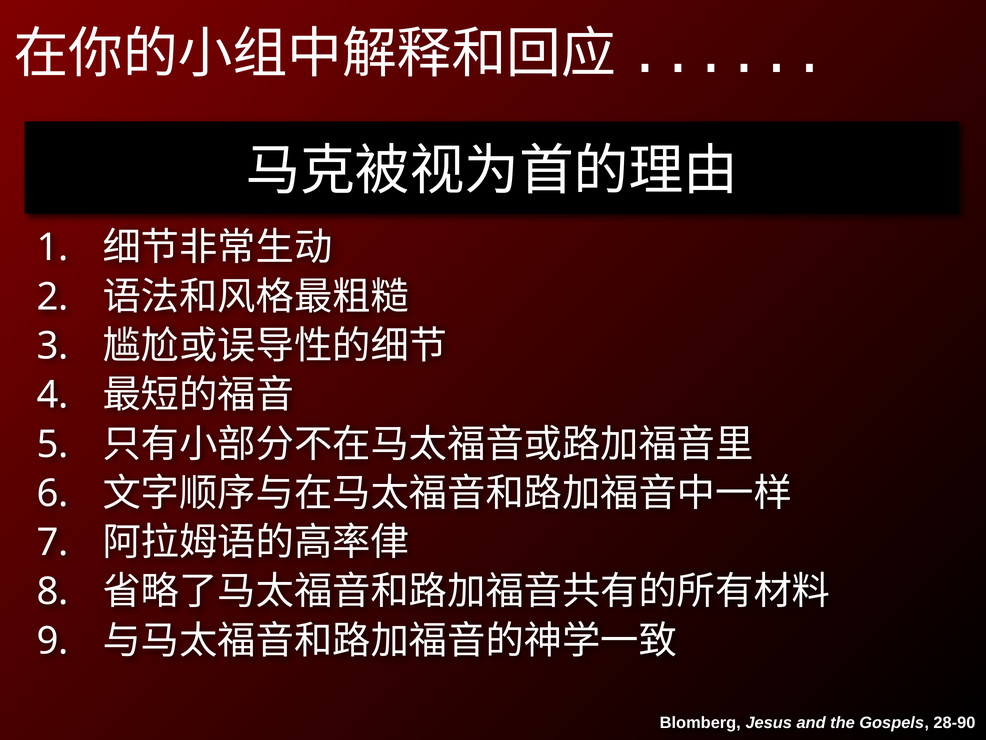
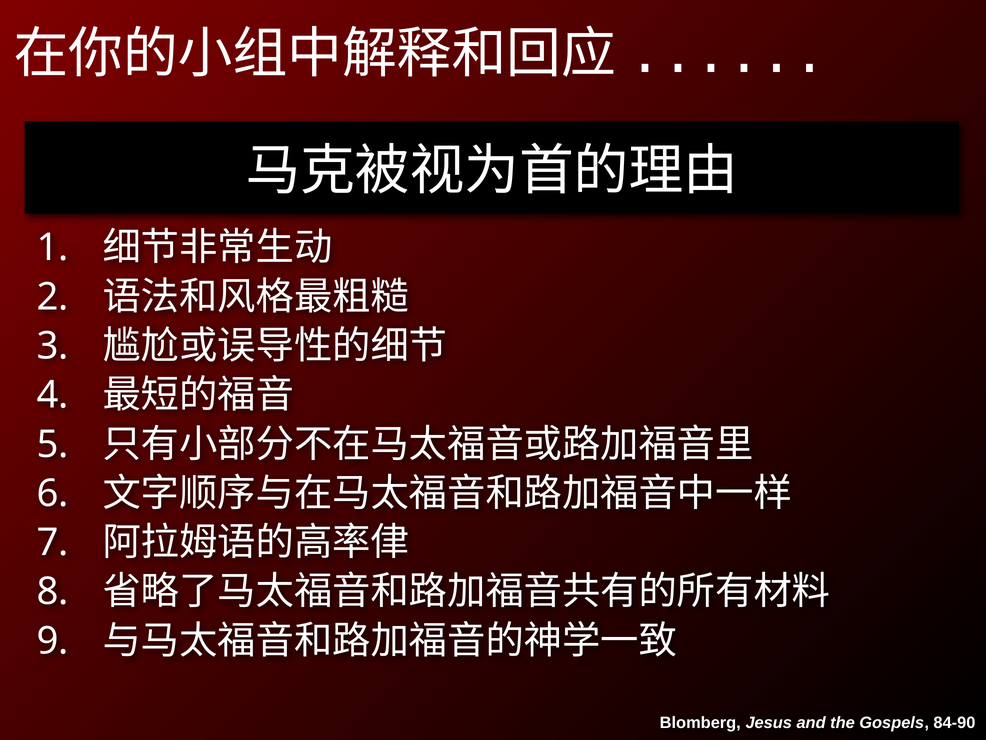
28-90: 28-90 -> 84-90
